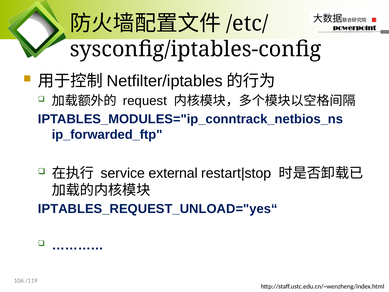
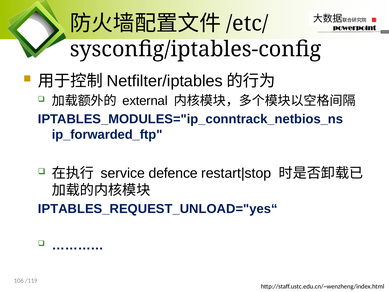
request: request -> external
external: external -> defence
